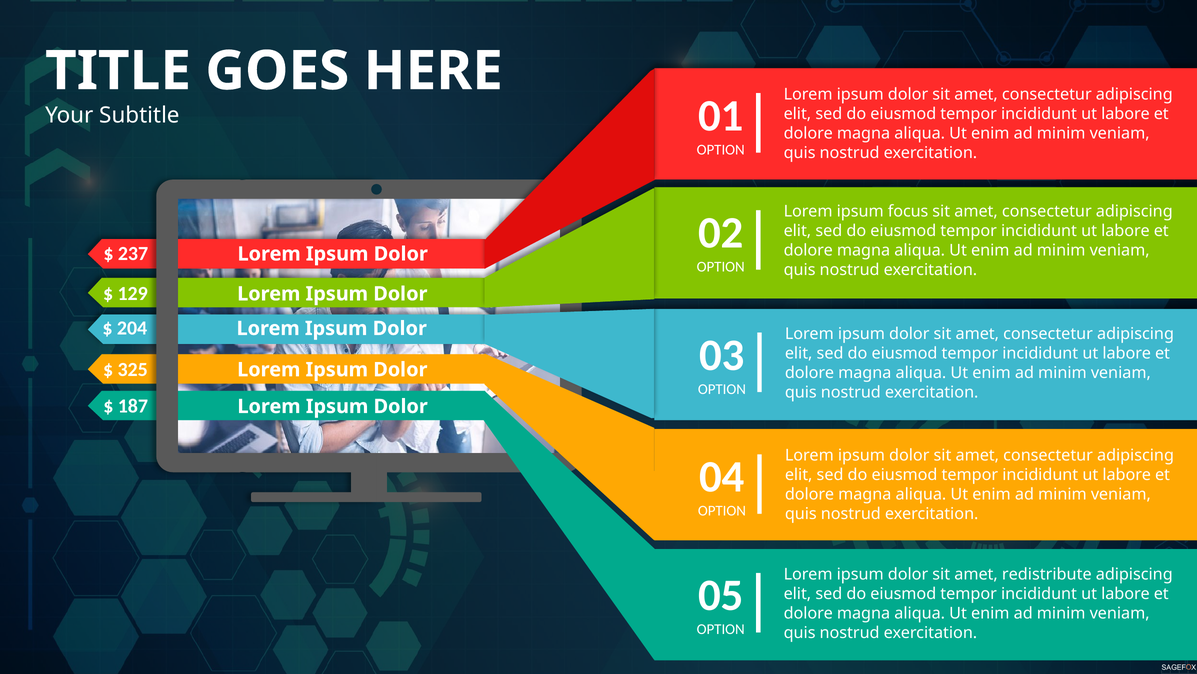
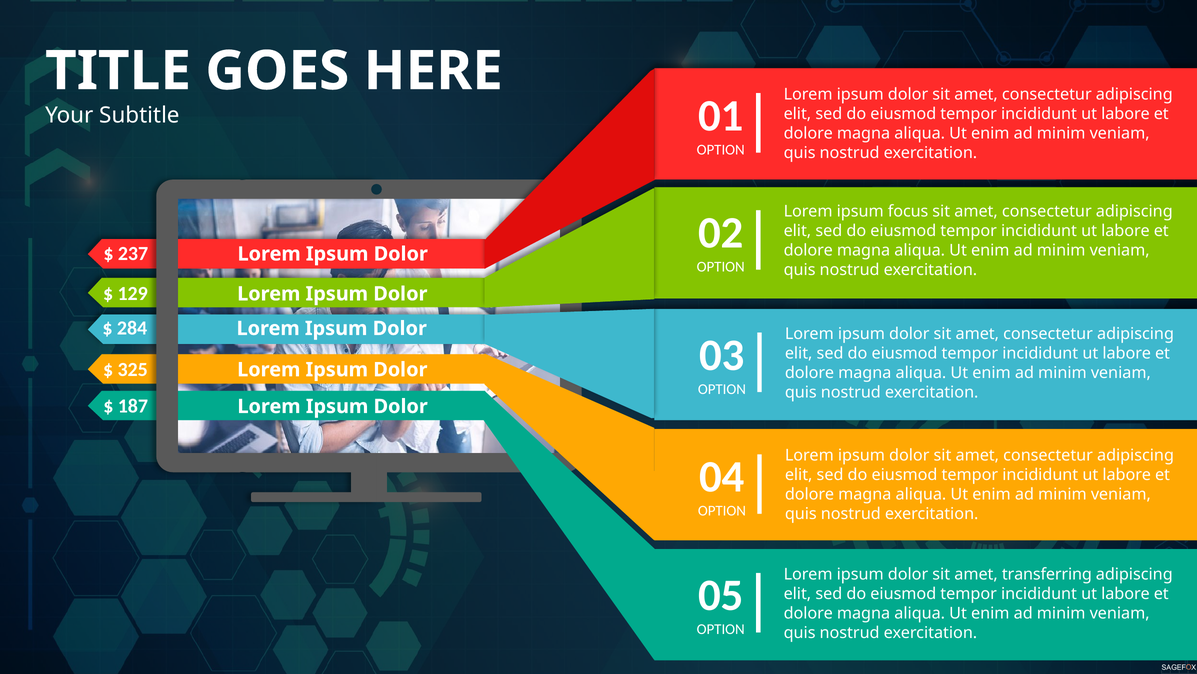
204: 204 -> 284
redistribute: redistribute -> transferring
